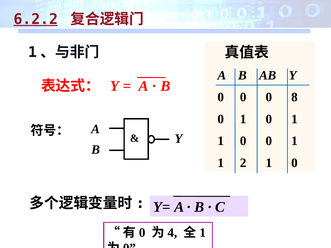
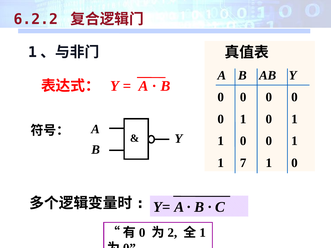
6.2.2 underline: present -> none
8 at (294, 97): 8 -> 0
2: 2 -> 7
4: 4 -> 2
